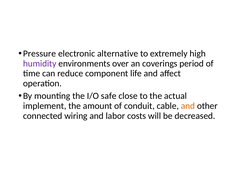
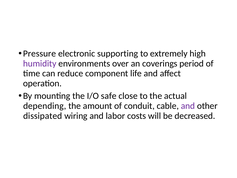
alternative: alternative -> supporting
implement: implement -> depending
and at (188, 106) colour: orange -> purple
connected: connected -> dissipated
